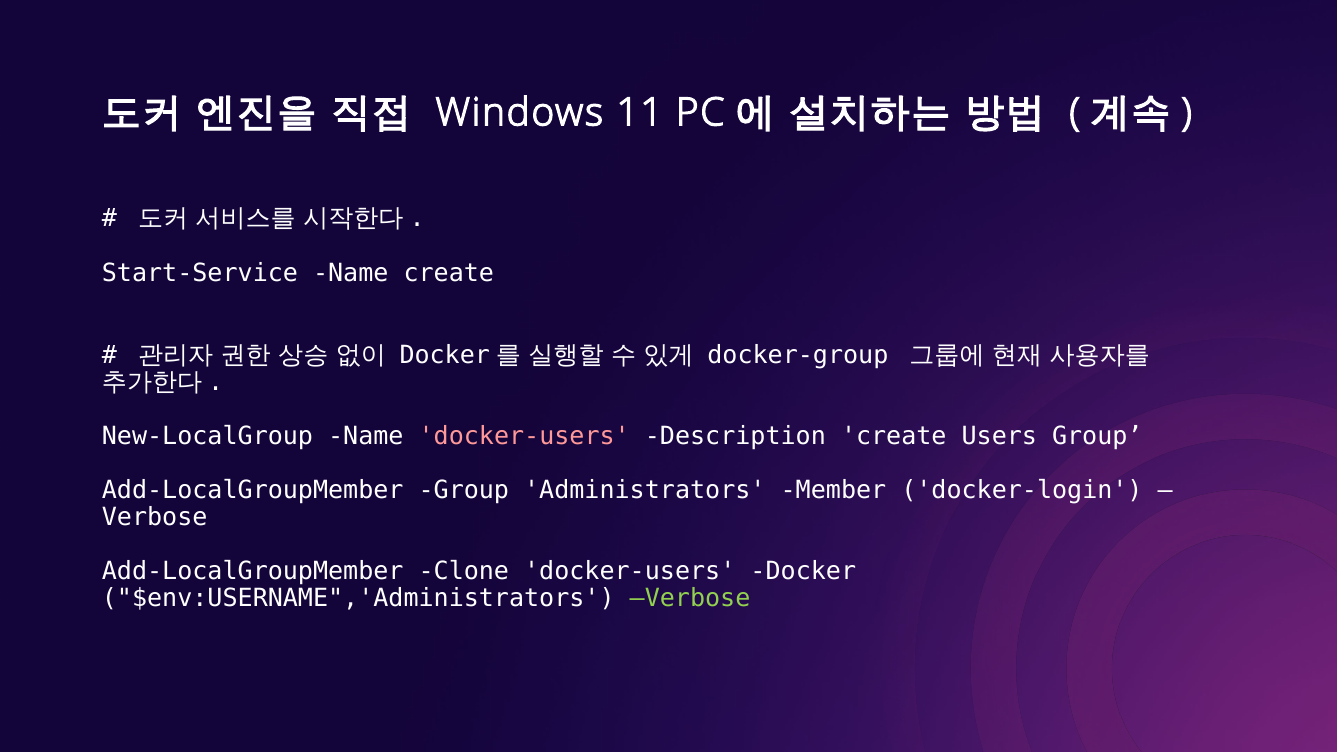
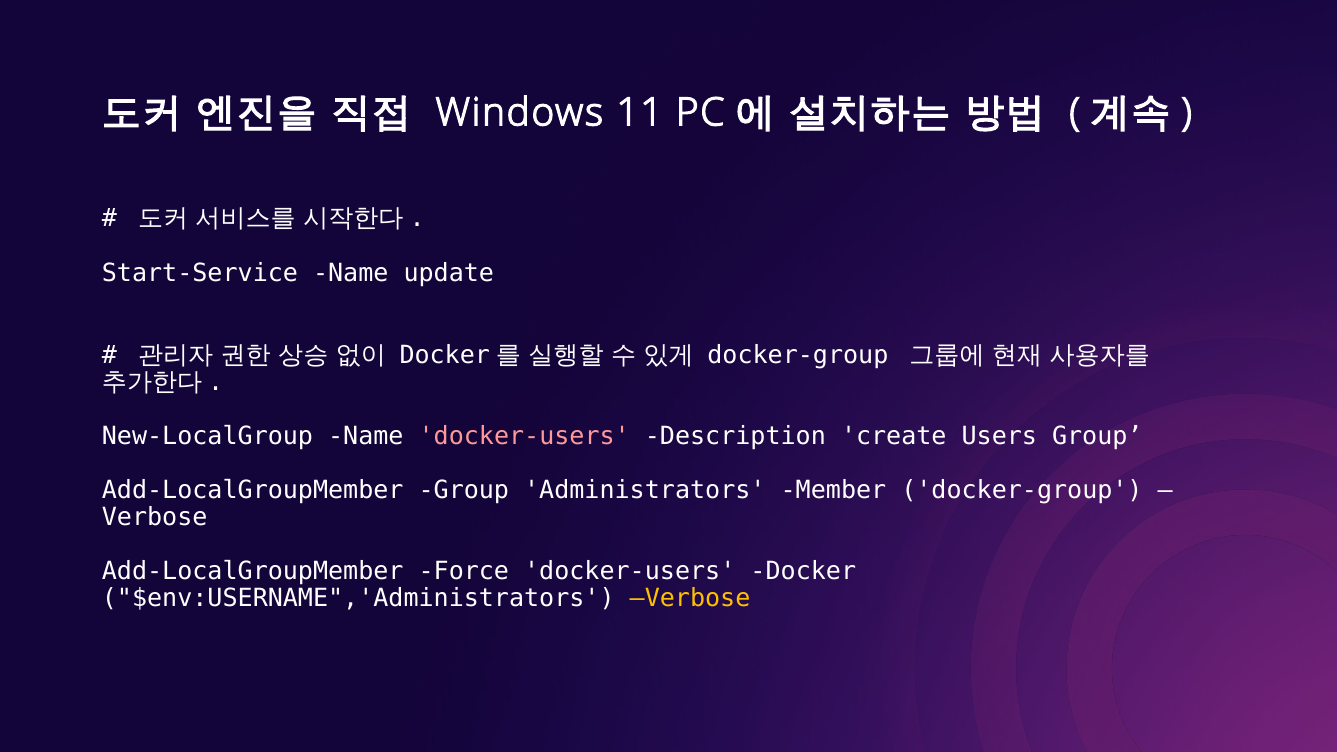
Name create: create -> update
Member docker-login: docker-login -> docker-group
Clone: Clone -> Force
Verbose at (690, 599) colour: light green -> yellow
